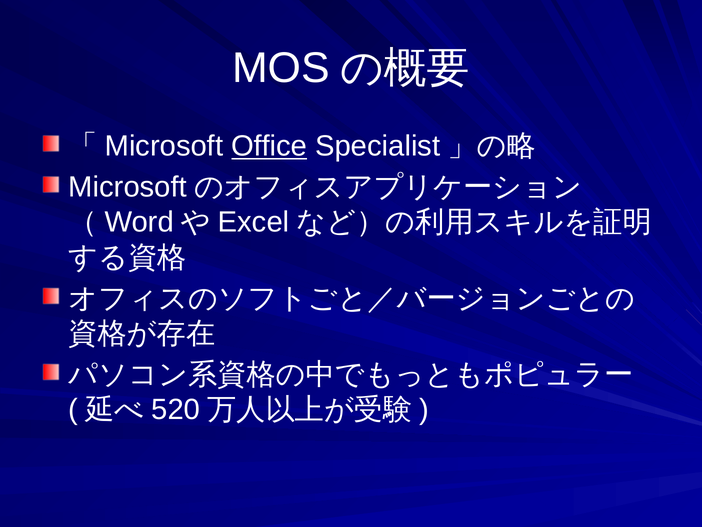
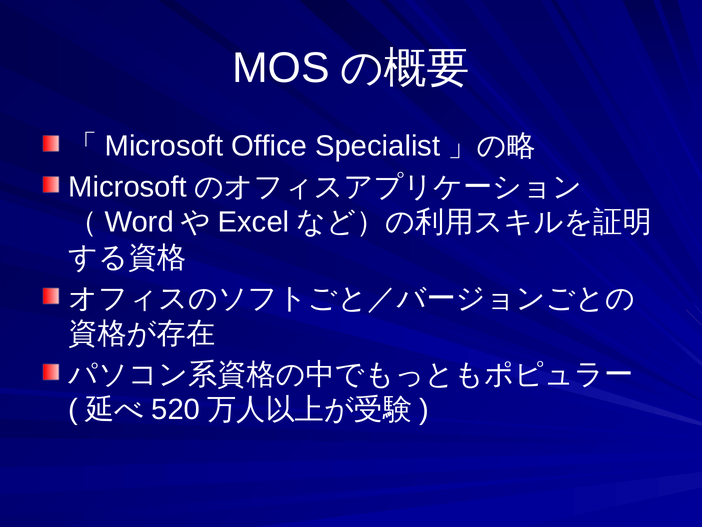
Office underline: present -> none
